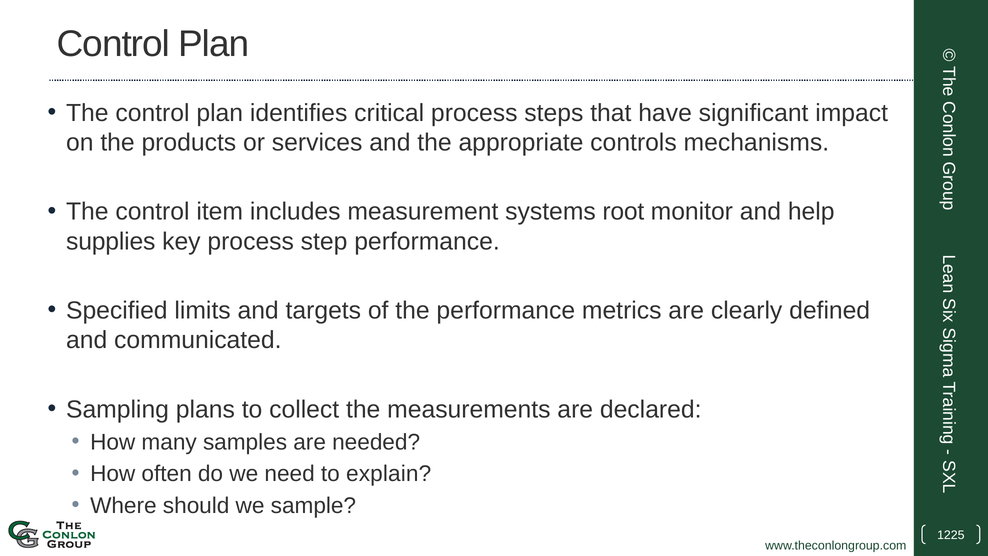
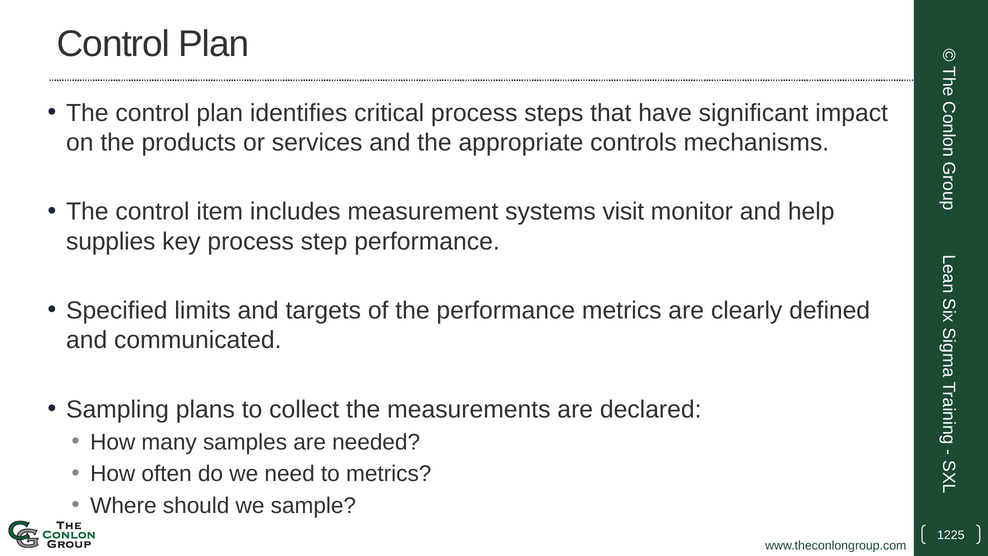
root: root -> visit
to explain: explain -> metrics
